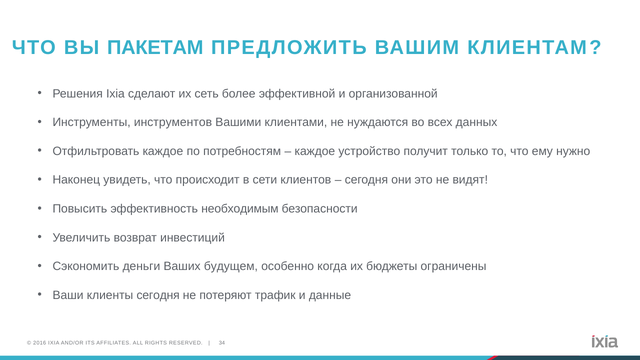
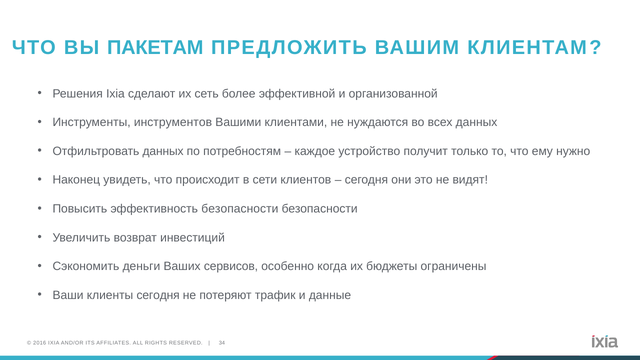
Отфильтровать каждое: каждое -> данных
эффективность необходимым: необходимым -> безопасности
будущем: будущем -> сервисов
